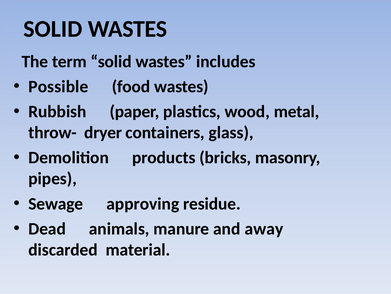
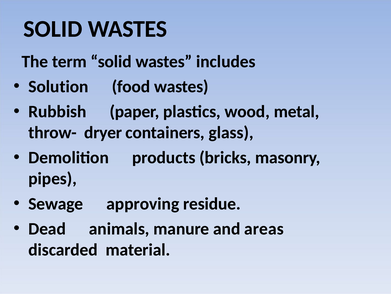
Possible: Possible -> Solution
away: away -> areas
